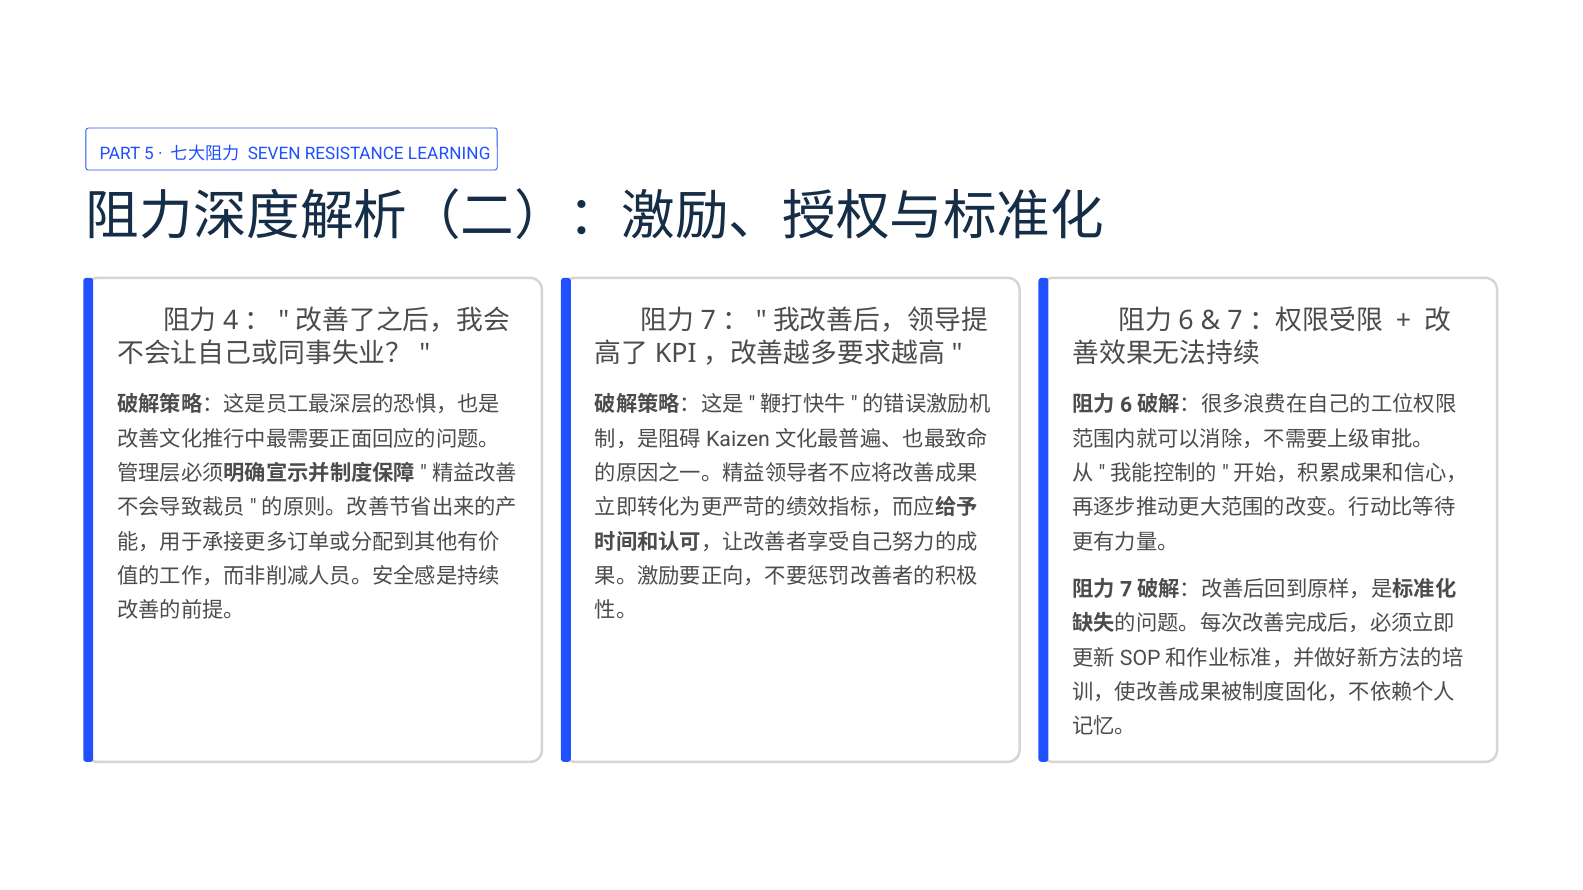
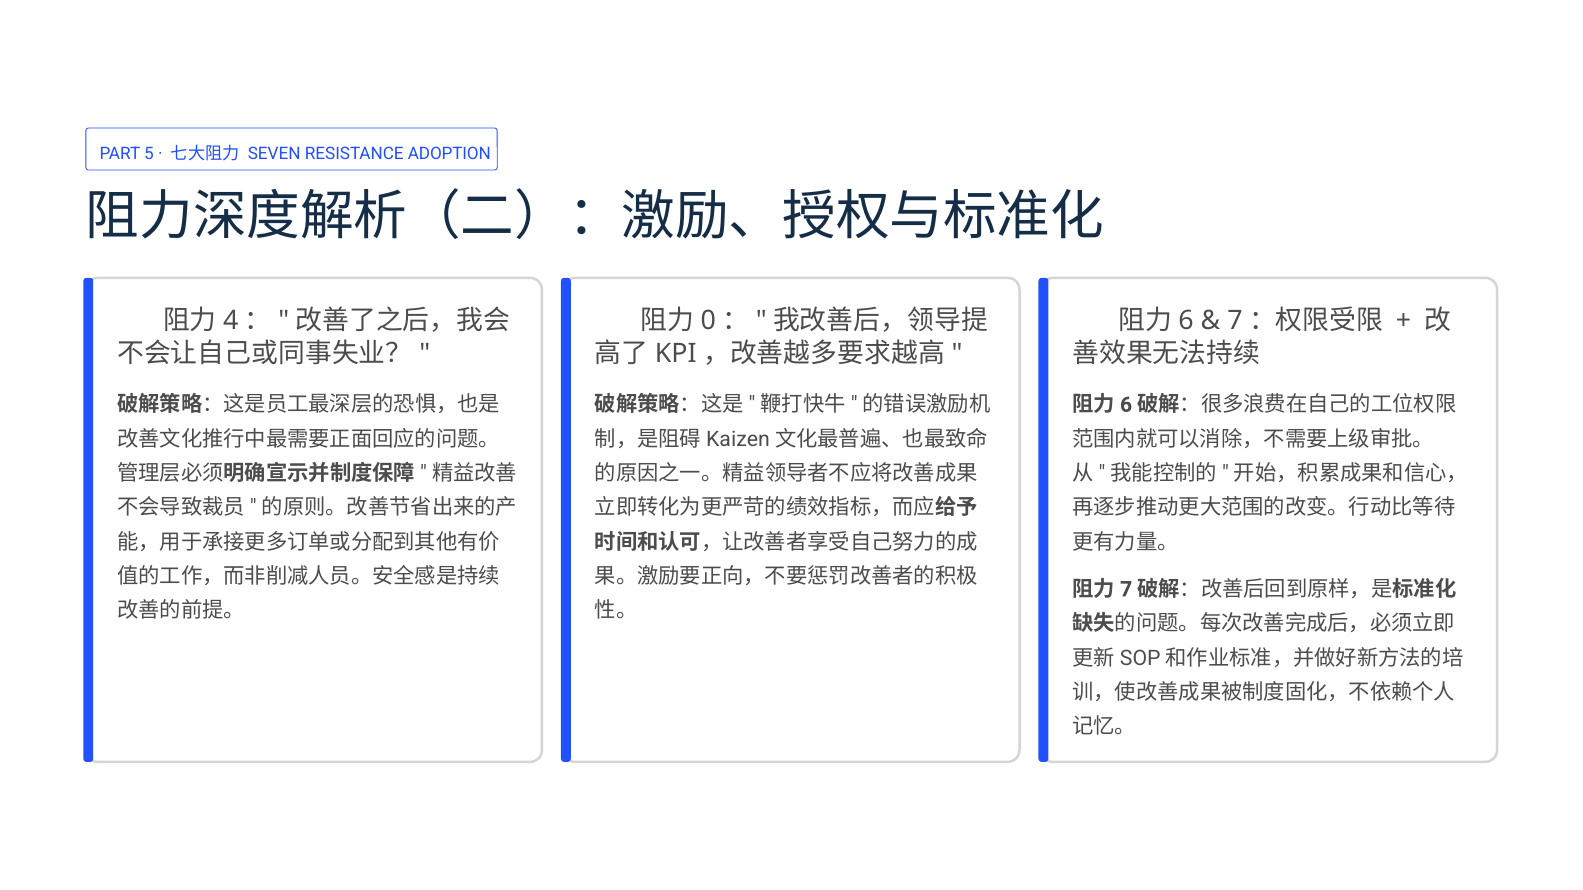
LEARNING: LEARNING -> ADOPTION
7 at (708, 321): 7 -> 0
